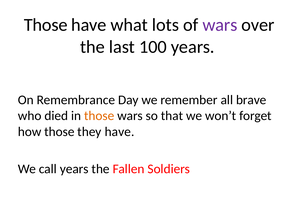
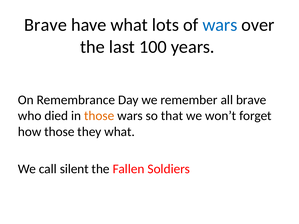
Those at (46, 25): Those -> Brave
wars at (220, 25) colour: purple -> blue
they have: have -> what
call years: years -> silent
